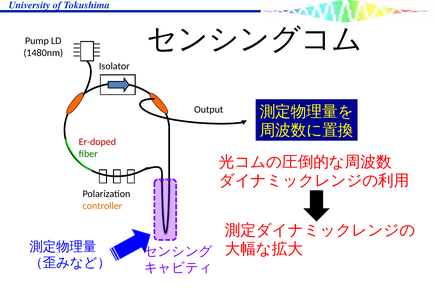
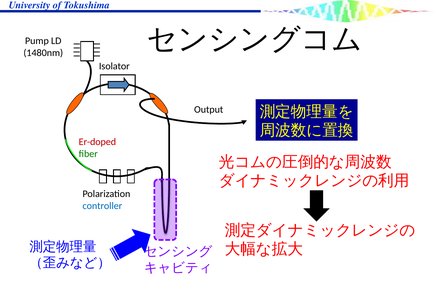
controller colour: orange -> blue
